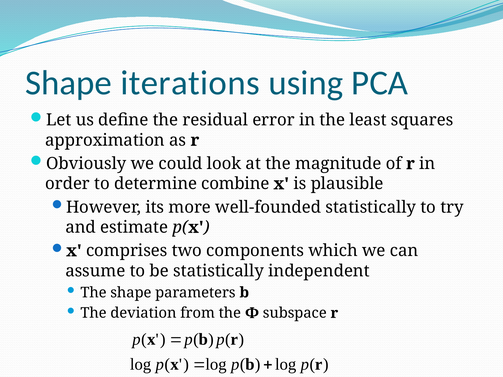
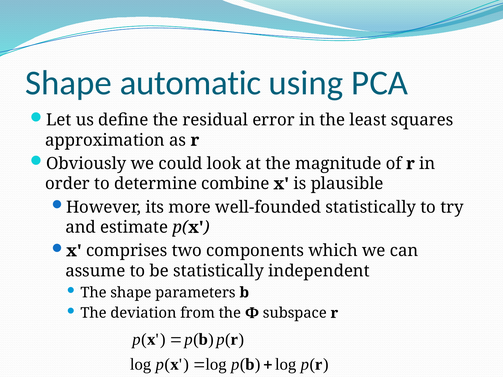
iterations: iterations -> automatic
